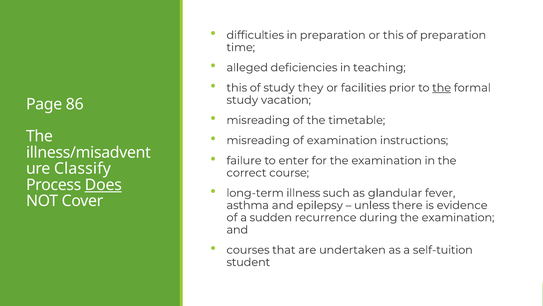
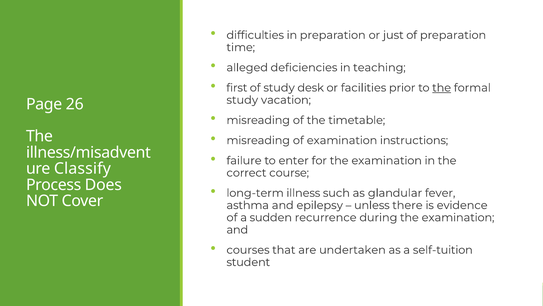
or this: this -> just
this at (237, 88): this -> first
they: they -> desk
86: 86 -> 26
Does underline: present -> none
